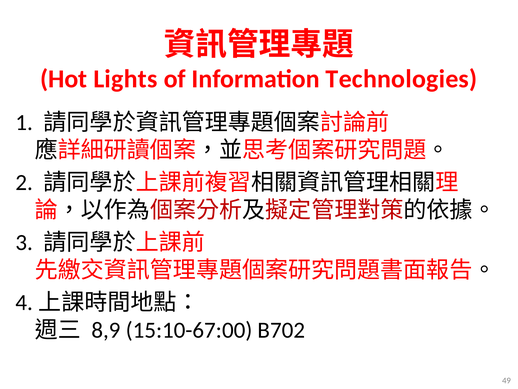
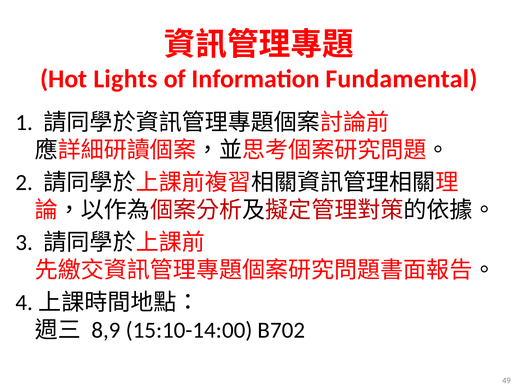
Technologies: Technologies -> Fundamental
15:10-67:00: 15:10-67:00 -> 15:10-14:00
